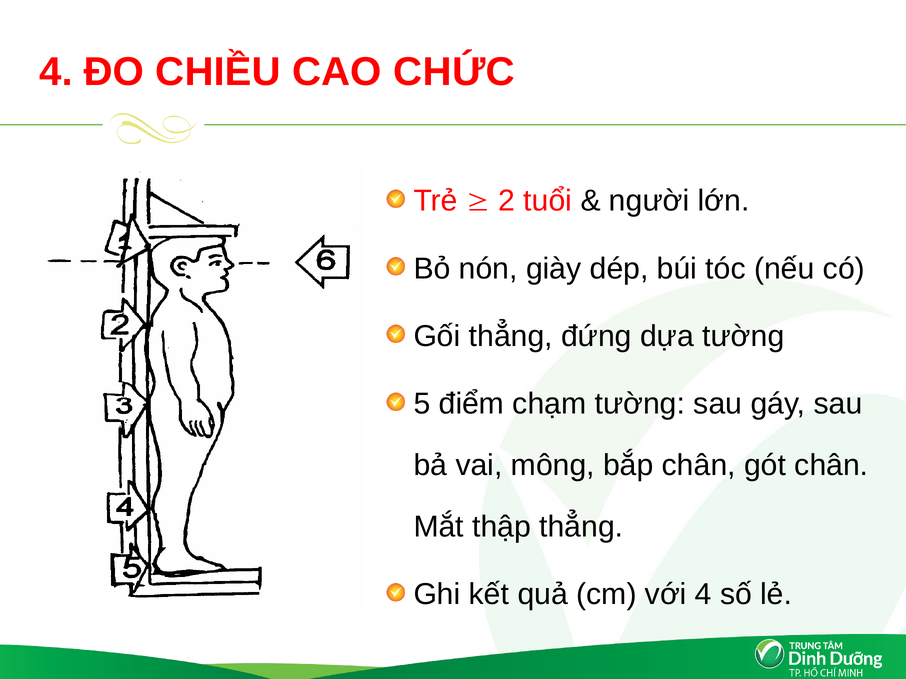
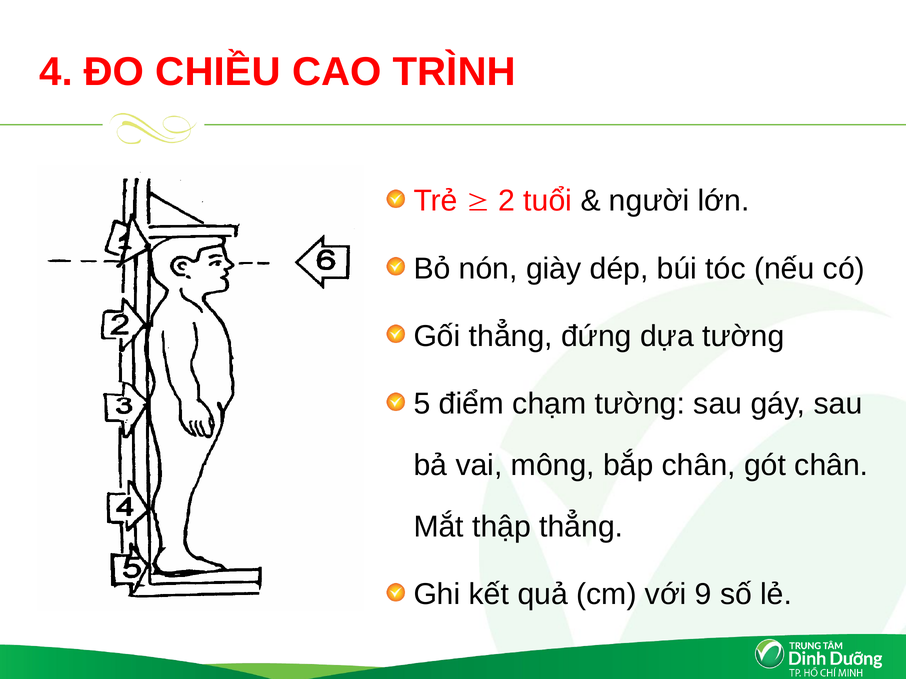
CHỨC: CHỨC -> TRÌNH
với 4: 4 -> 9
